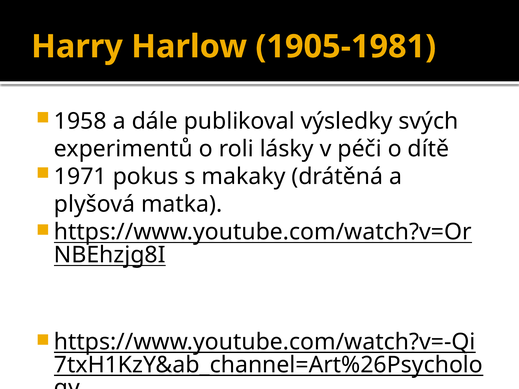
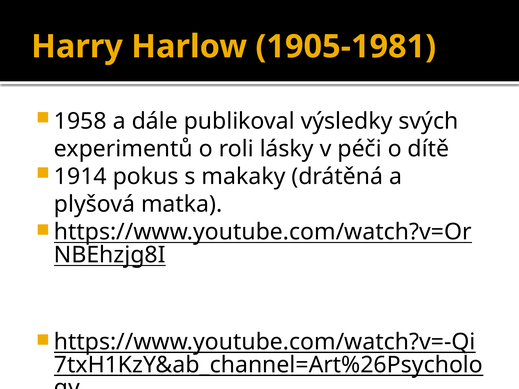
1971: 1971 -> 1914
